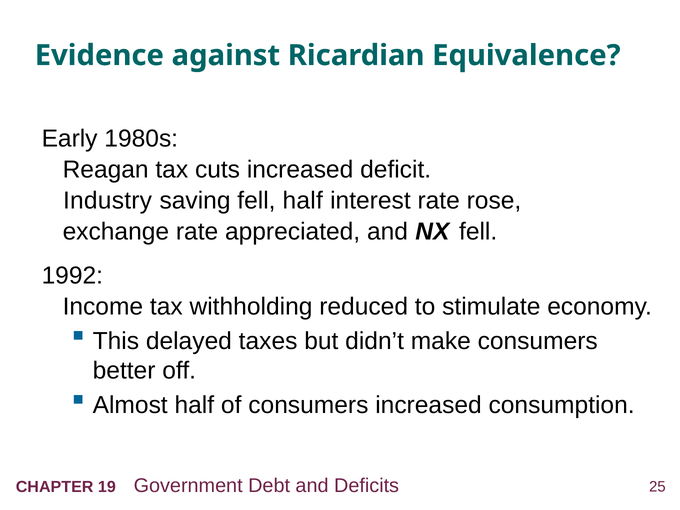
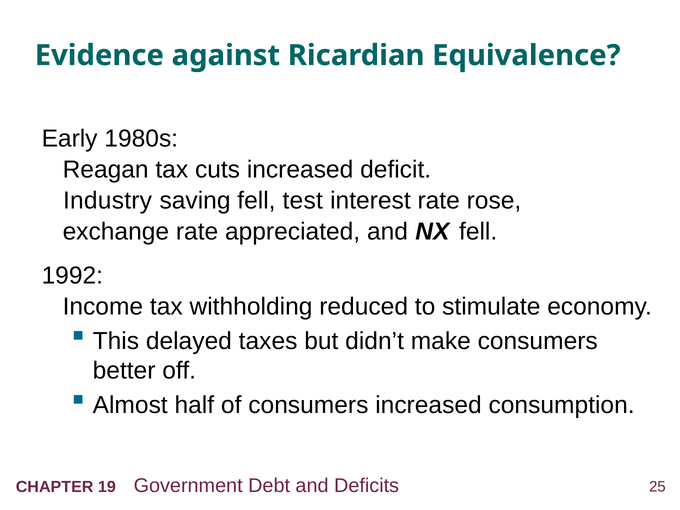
fell half: half -> test
